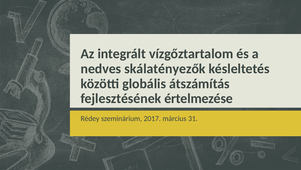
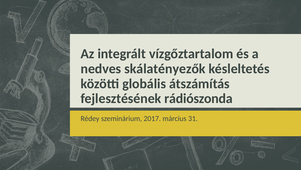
értelmezése: értelmezése -> rádiószonda
